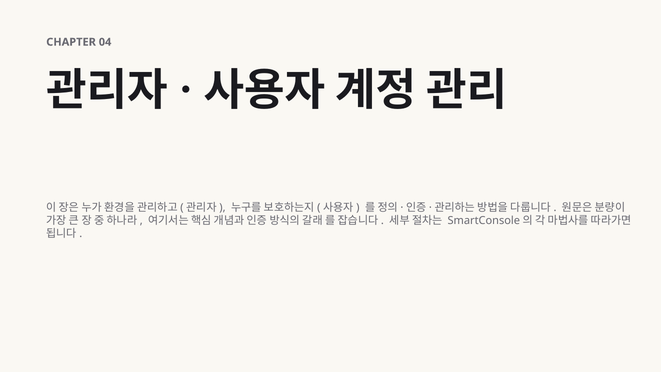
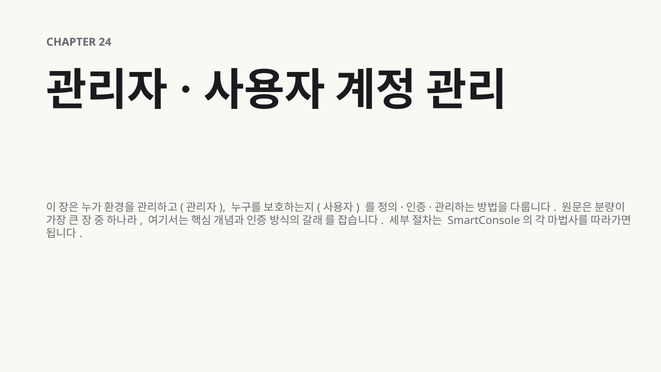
04: 04 -> 24
